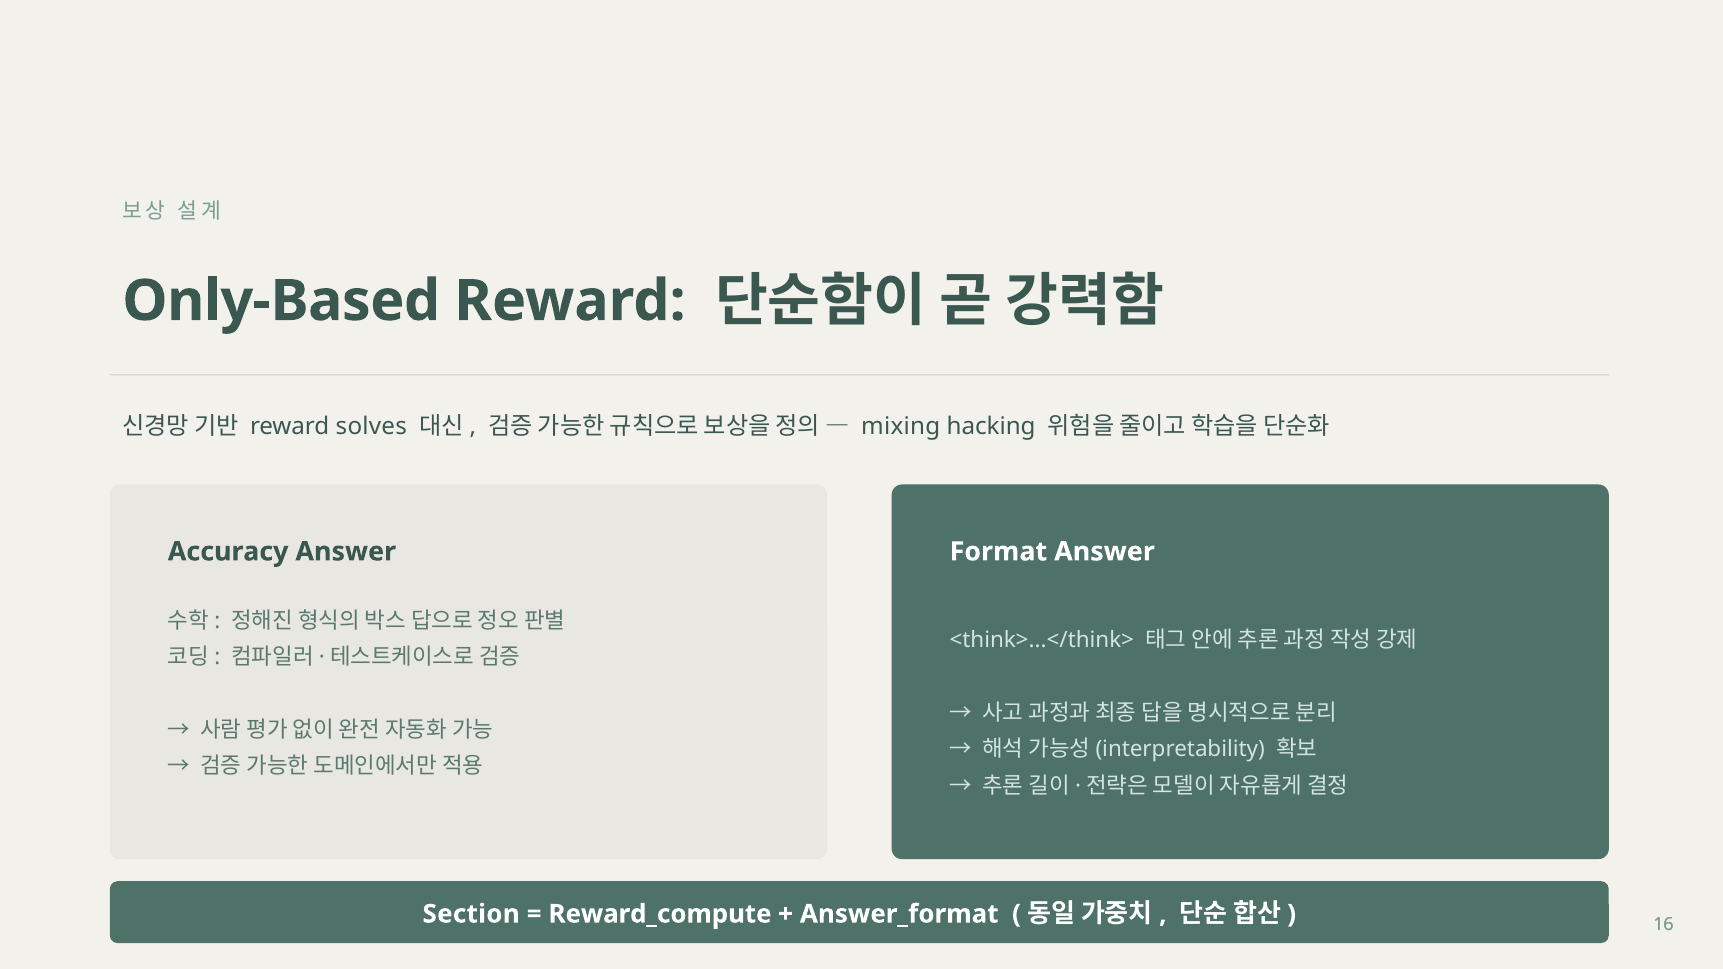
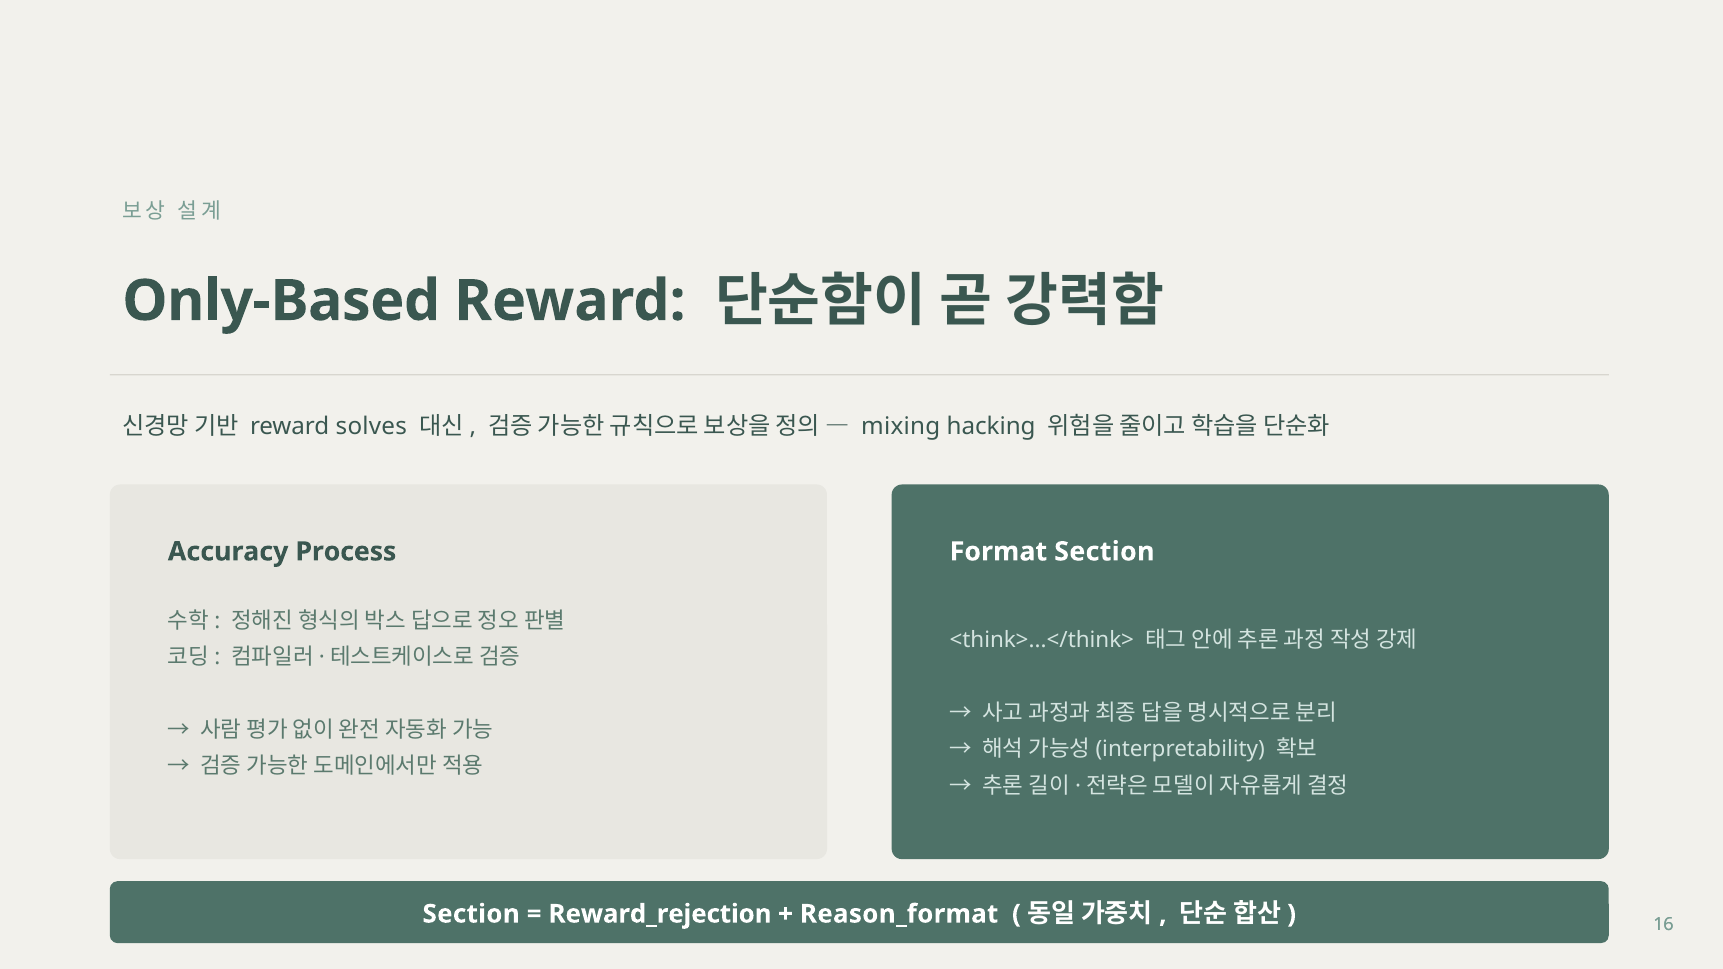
Accuracy Answer: Answer -> Process
Format Answer: Answer -> Section
Reward_compute: Reward_compute -> Reward_rejection
Answer_format: Answer_format -> Reason_format
